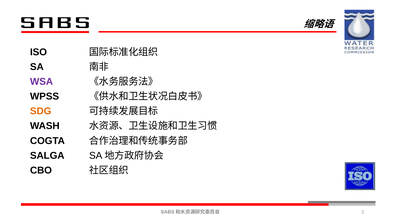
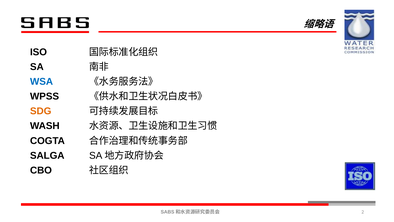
WSA colour: purple -> blue
